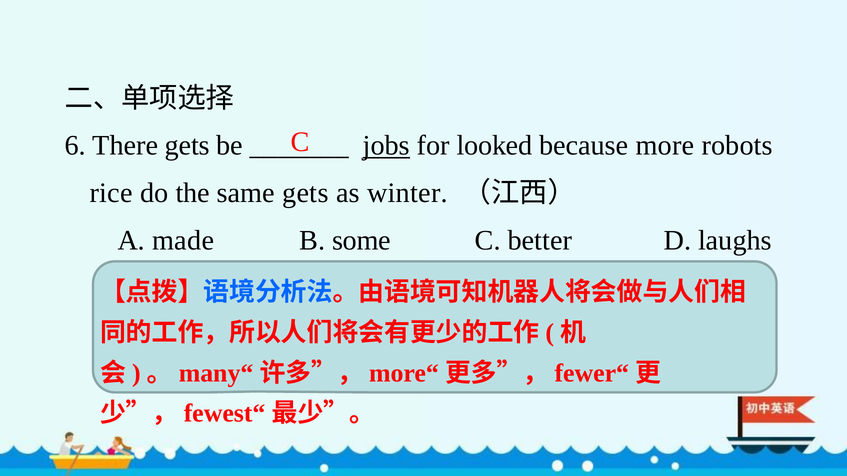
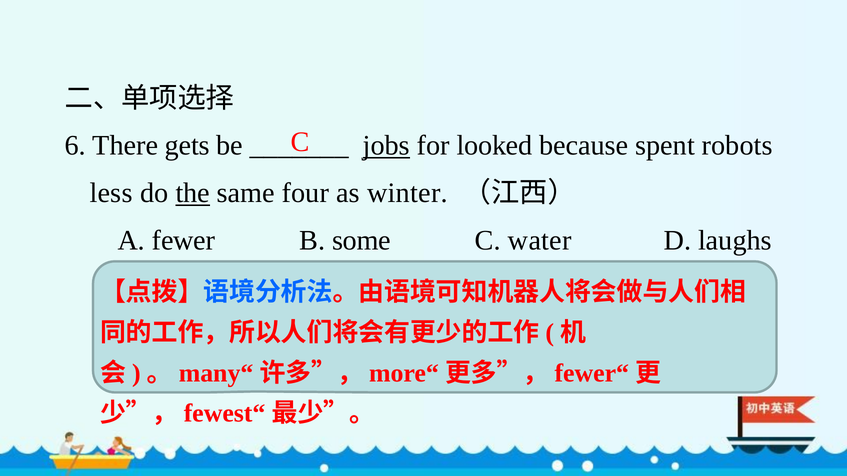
more: more -> spent
rice: rice -> less
the underline: none -> present
same gets: gets -> four
made: made -> fewer
better: better -> water
